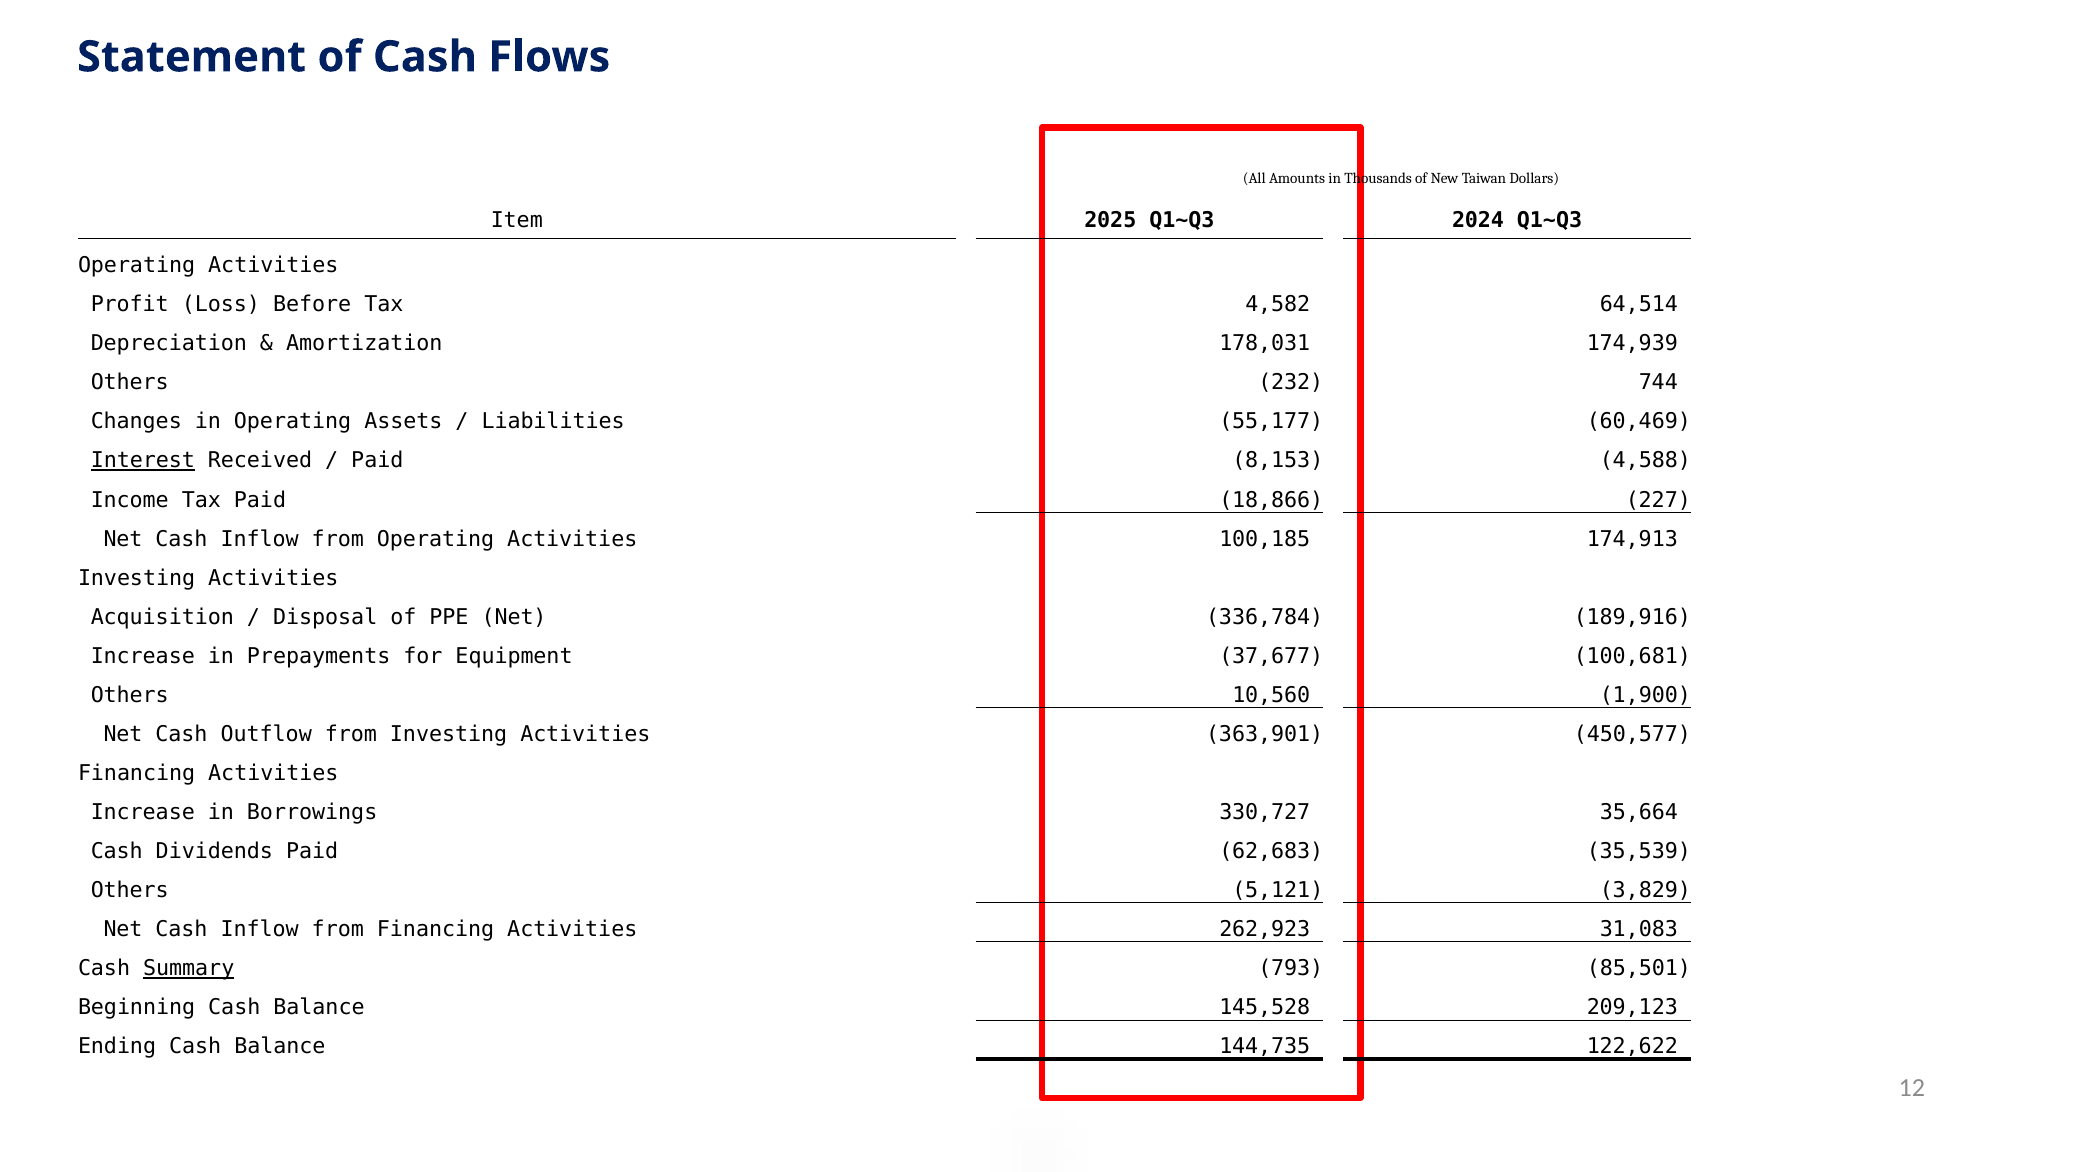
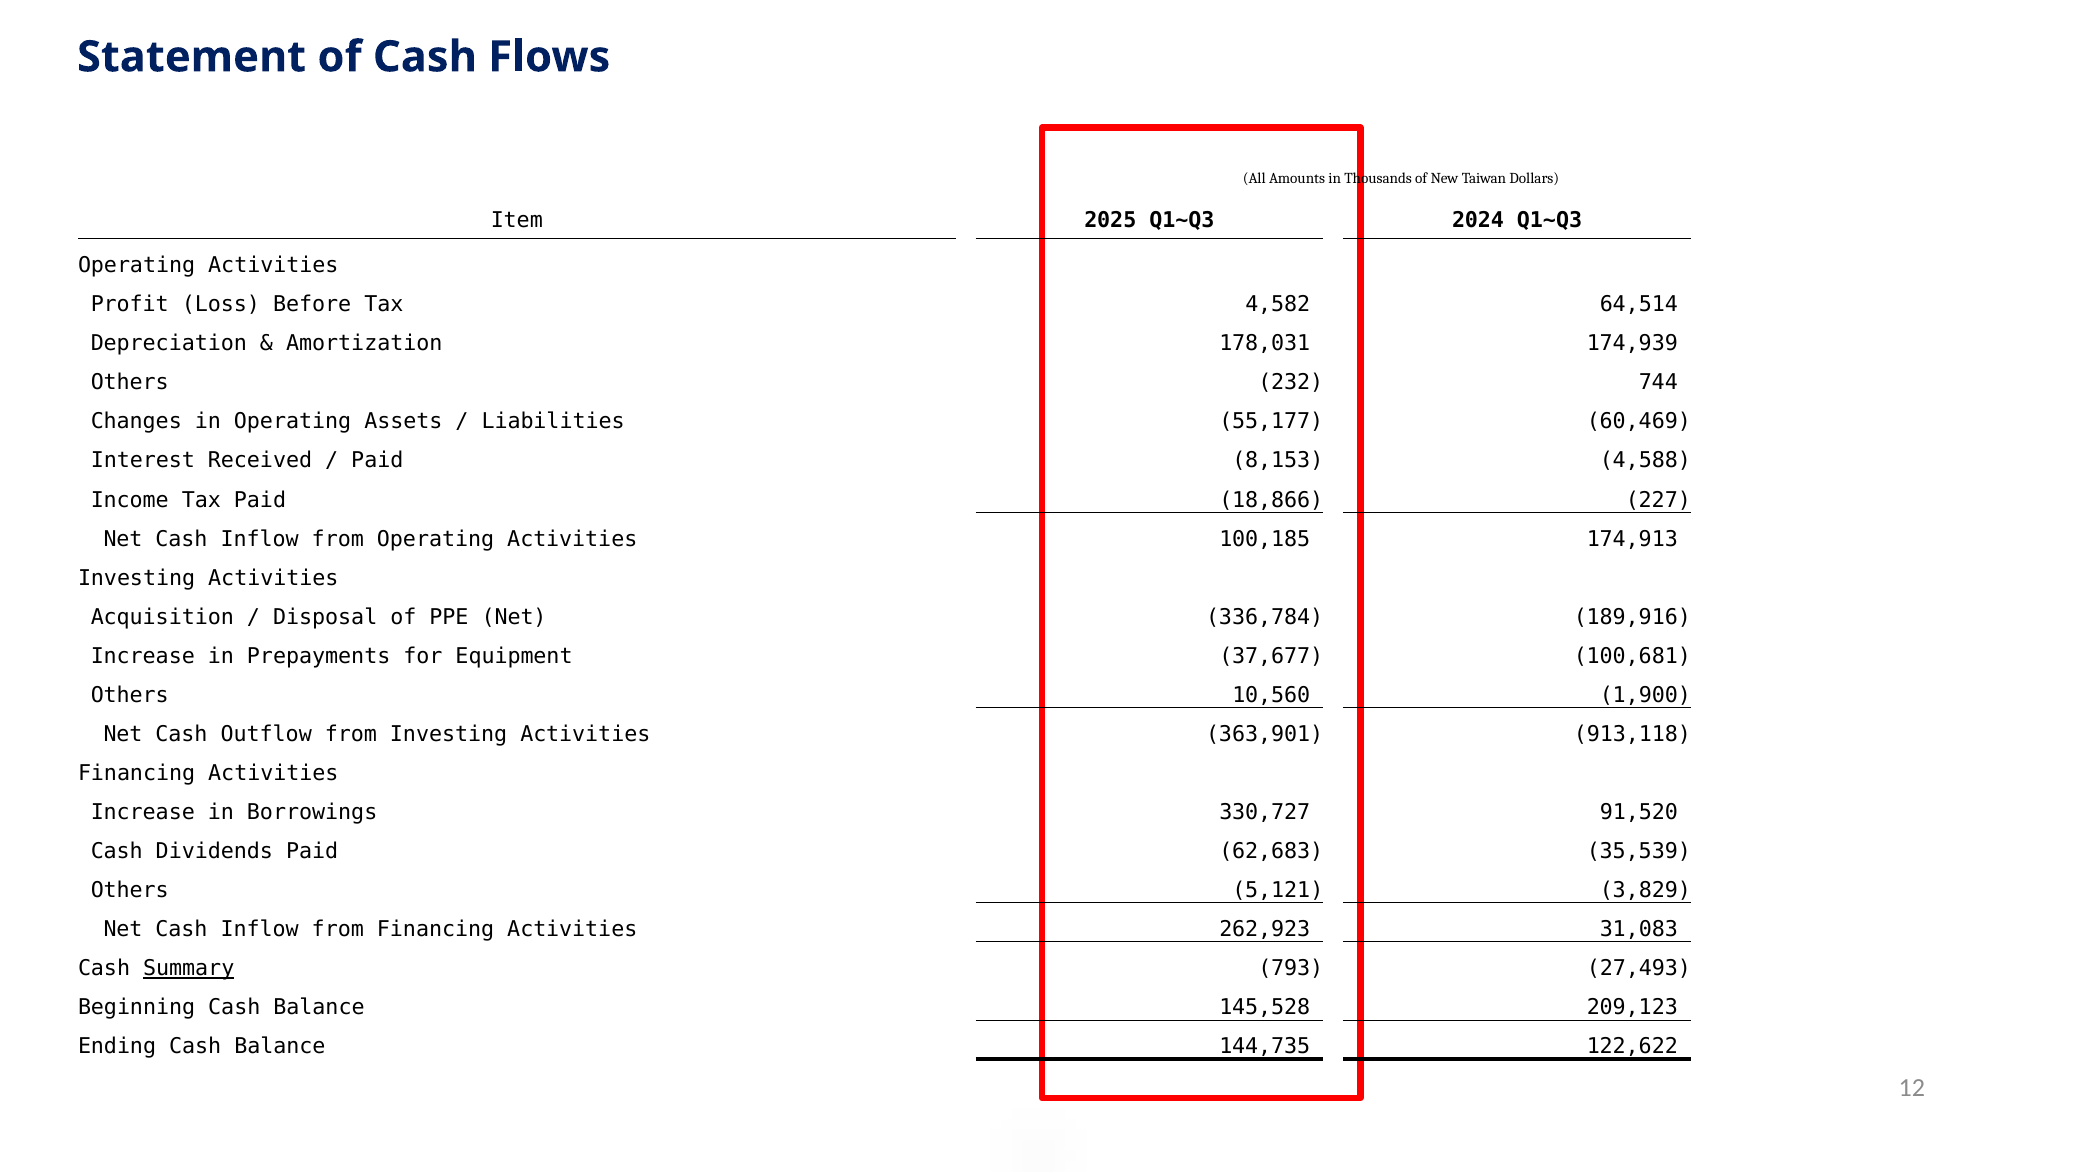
Interest underline: present -> none
450,577: 450,577 -> 913,118
35,664: 35,664 -> 91,520
85,501: 85,501 -> 27,493
